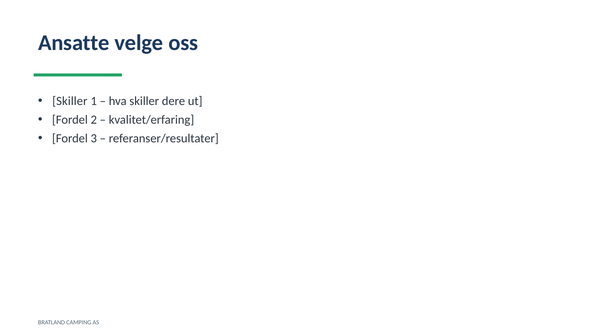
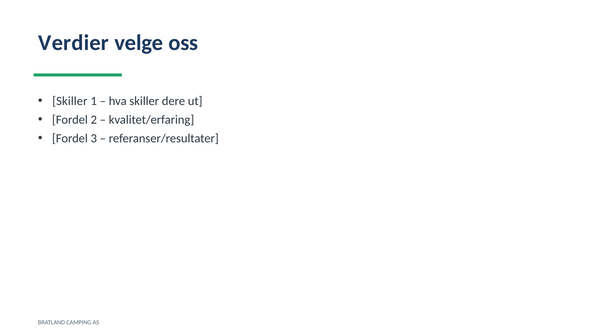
Ansatte: Ansatte -> Verdier
